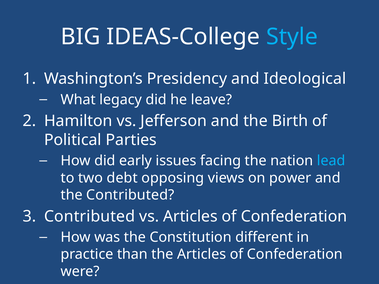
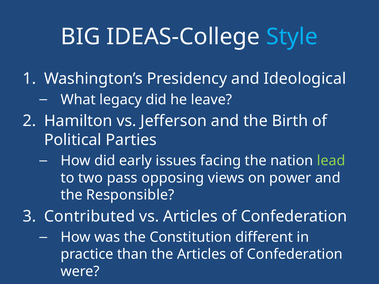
lead colour: light blue -> light green
debt: debt -> pass
the Contributed: Contributed -> Responsible
